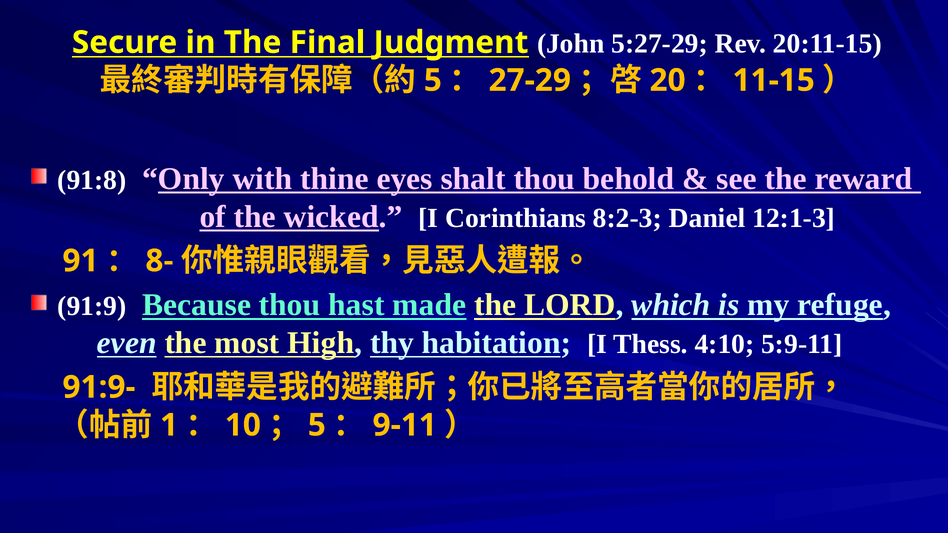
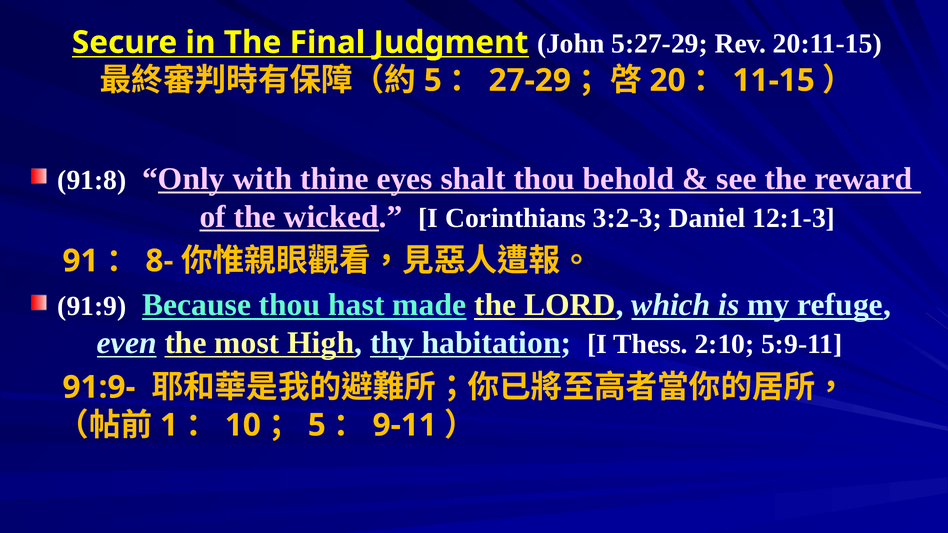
8:2-3: 8:2-3 -> 3:2-3
4:10: 4:10 -> 2:10
